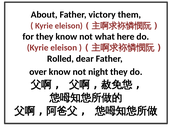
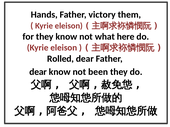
About: About -> Hands
over at (38, 72): over -> dear
night: night -> been
